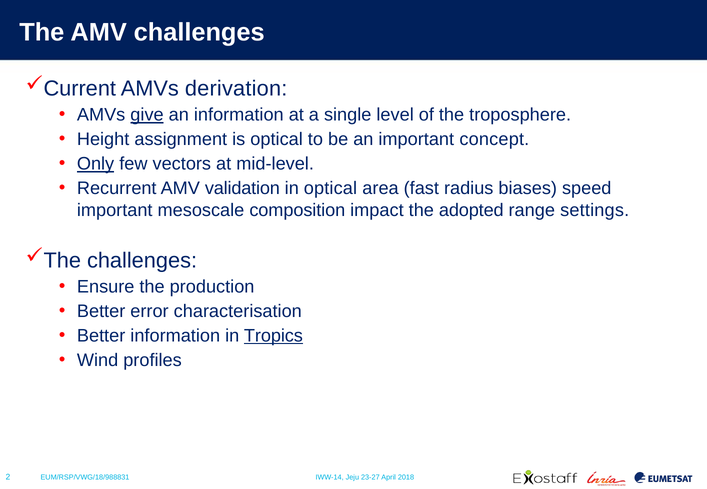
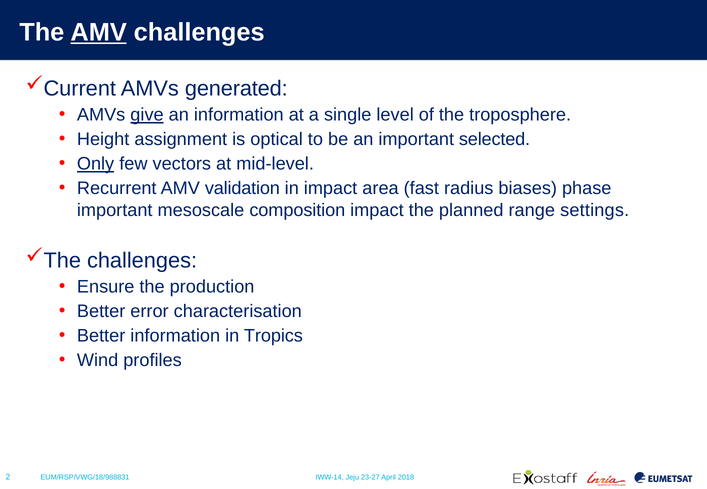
AMV at (99, 32) underline: none -> present
derivation: derivation -> generated
concept: concept -> selected
in optical: optical -> impact
speed: speed -> phase
adopted: adopted -> planned
Tropics underline: present -> none
